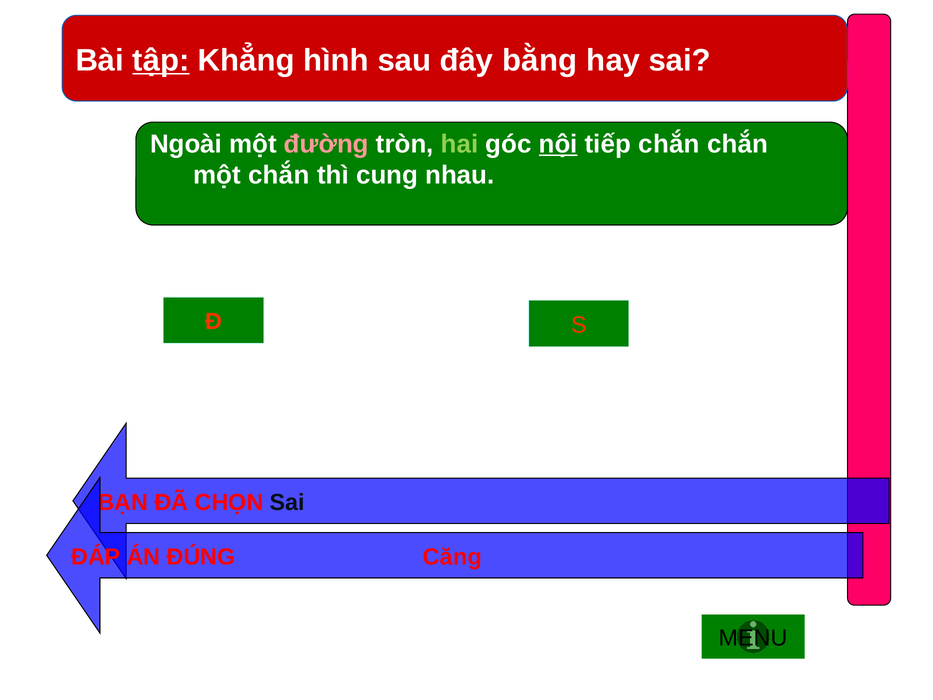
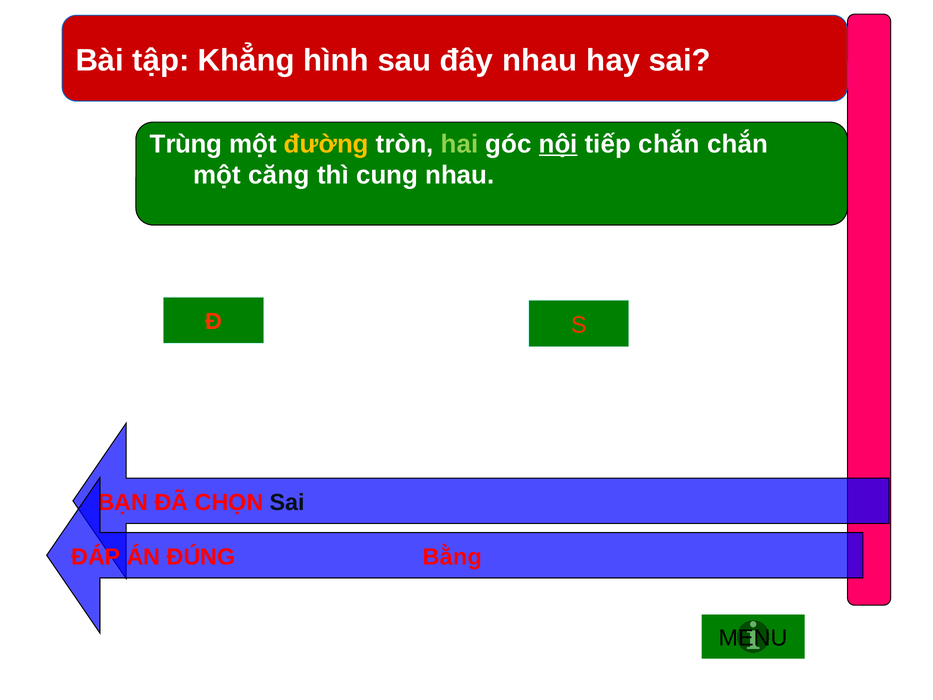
tập underline: present -> none
đây bằng: bằng -> nhau
Ngoài: Ngoài -> Trùng
đường colour: pink -> yellow
một chắn: chắn -> căng
Căng: Căng -> Bằng
